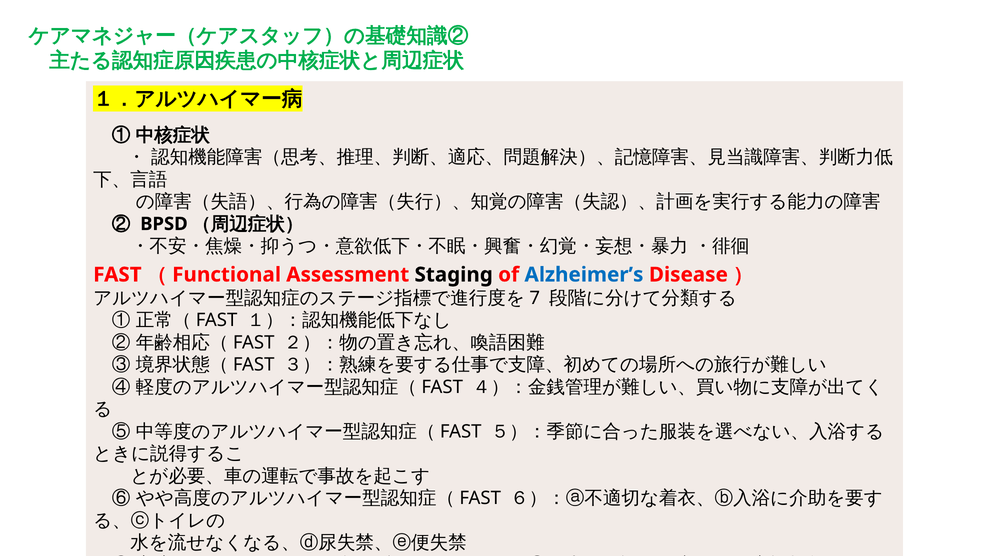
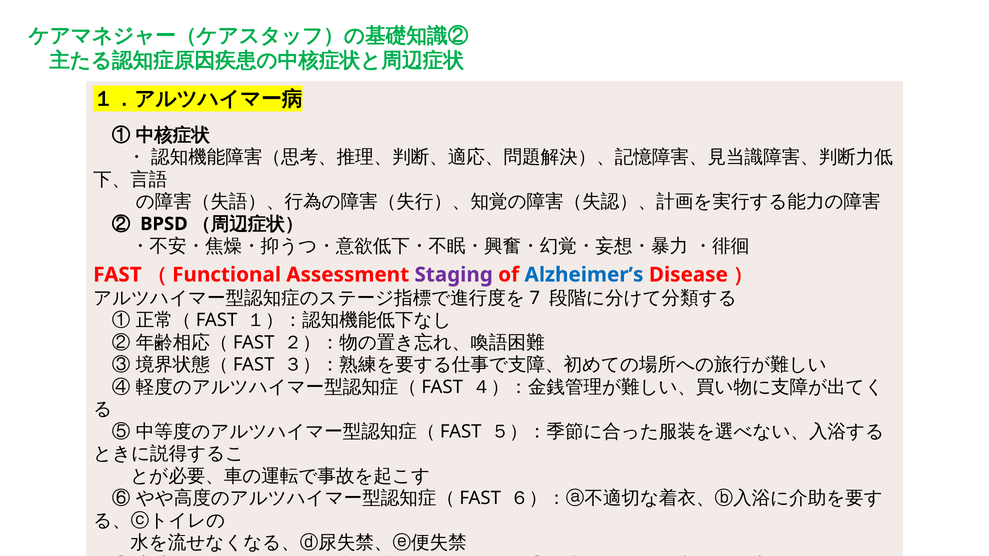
Staging colour: black -> purple
